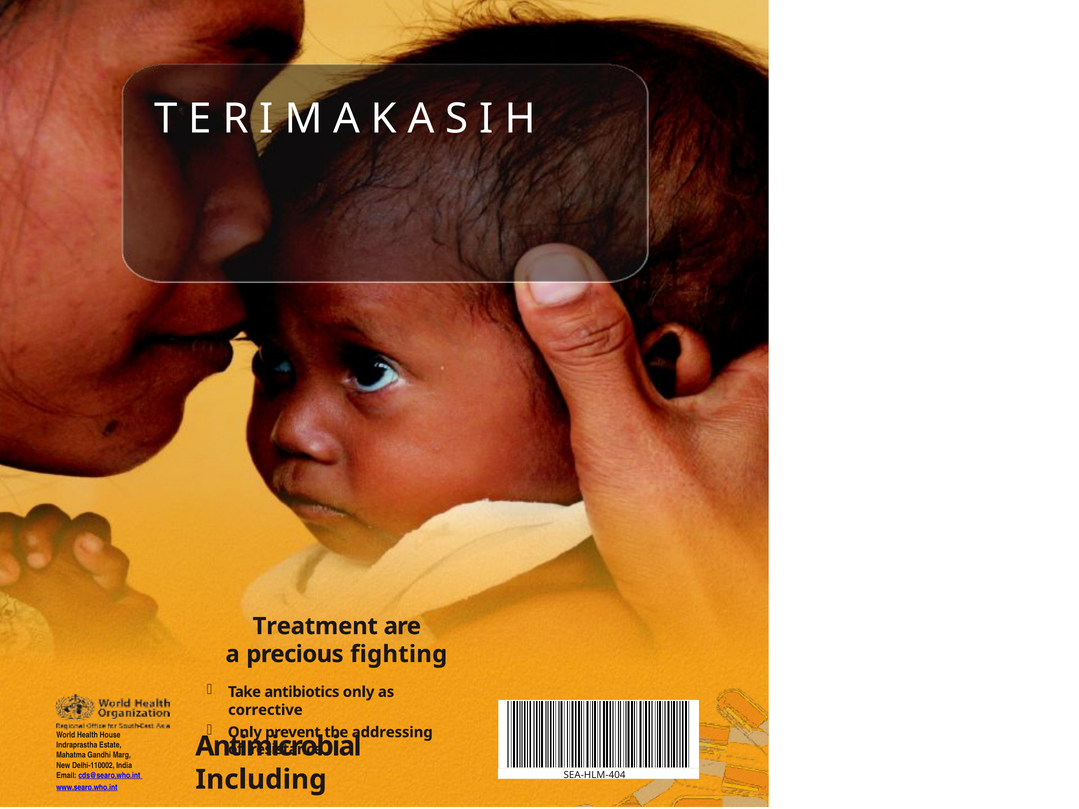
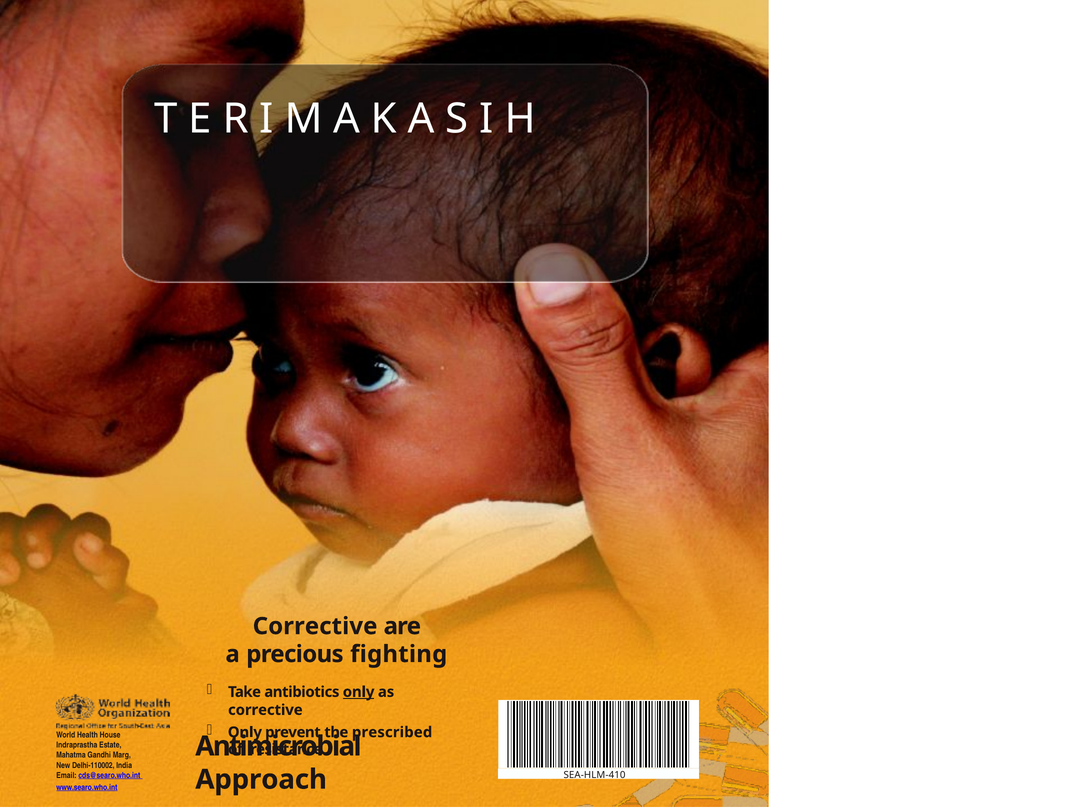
Treatment at (315, 626): Treatment -> Corrective
only at (359, 692) underline: none -> present
addressing: addressing -> prescribed
SEA-HLM-404: SEA-HLM-404 -> SEA-HLM-410
Including: Including -> Approach
